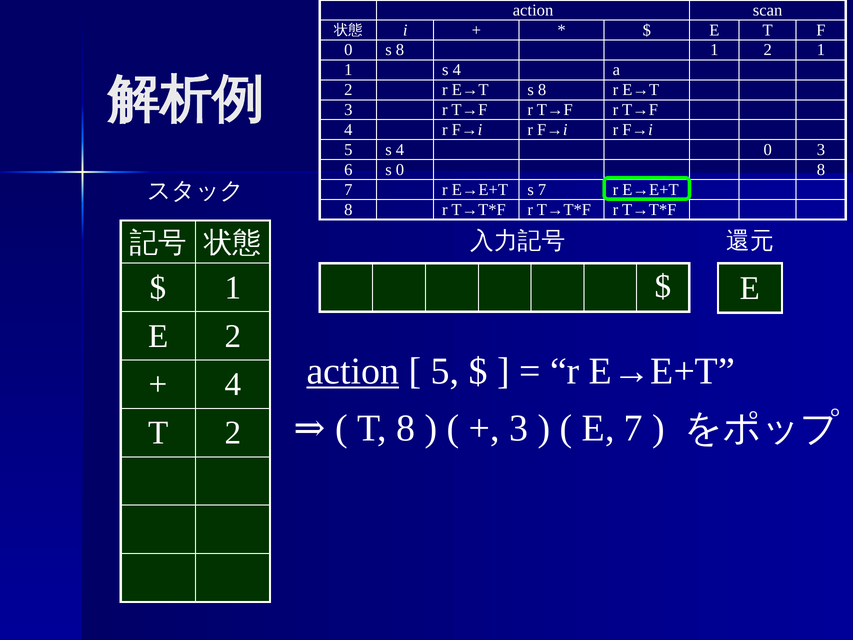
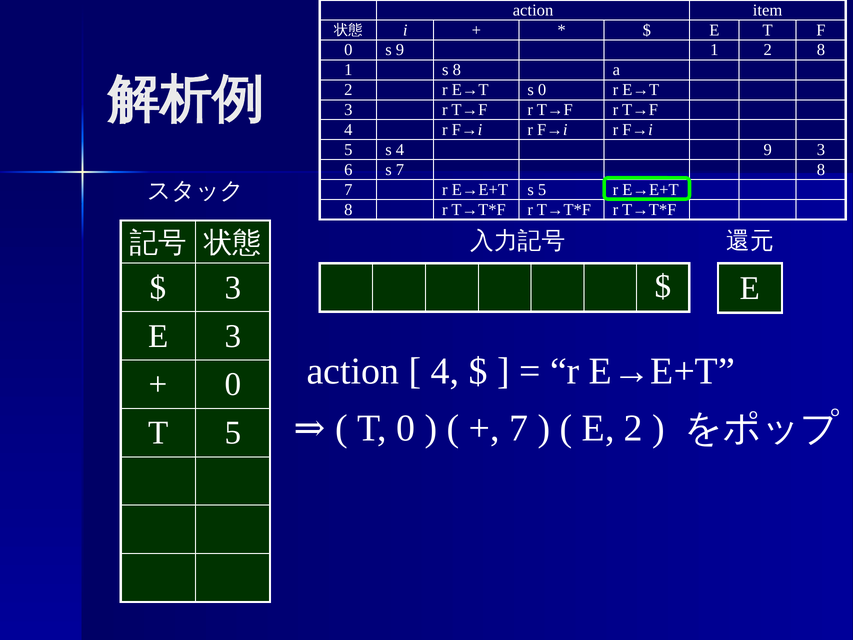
scan: scan -> item
0 s 8: 8 -> 9
2 1: 1 -> 8
1 s 4: 4 -> 8
E→T s 8: 8 -> 0
4 0: 0 -> 9
s 0: 0 -> 7
s 7: 7 -> 5
1 at (233, 288): 1 -> 3
E 2: 2 -> 3
action at (353, 371) underline: present -> none
5 at (445, 371): 5 -> 4
4 at (233, 384): 4 -> 0
T 8: 8 -> 0
3 at (519, 428): 3 -> 7
E 7: 7 -> 2
T 2: 2 -> 5
